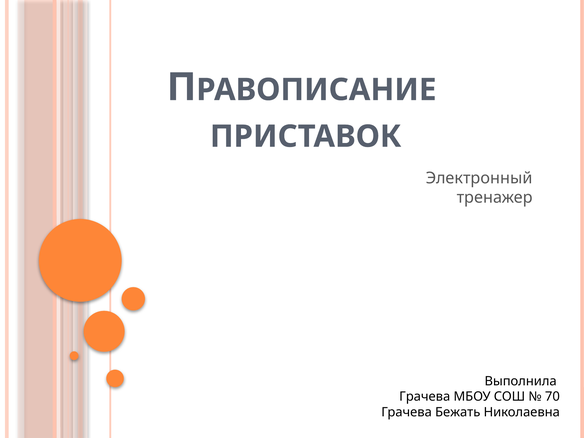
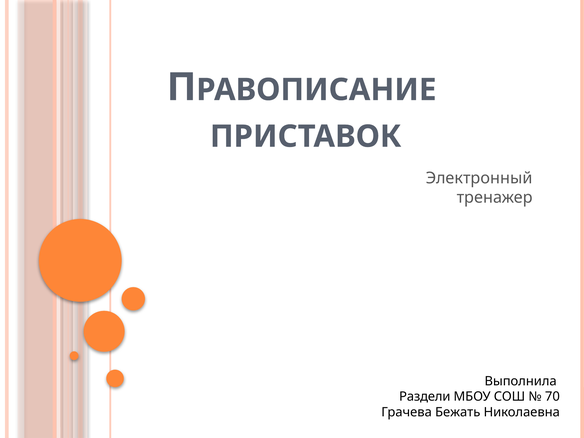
Грачева at (425, 397): Грачева -> Раздели
